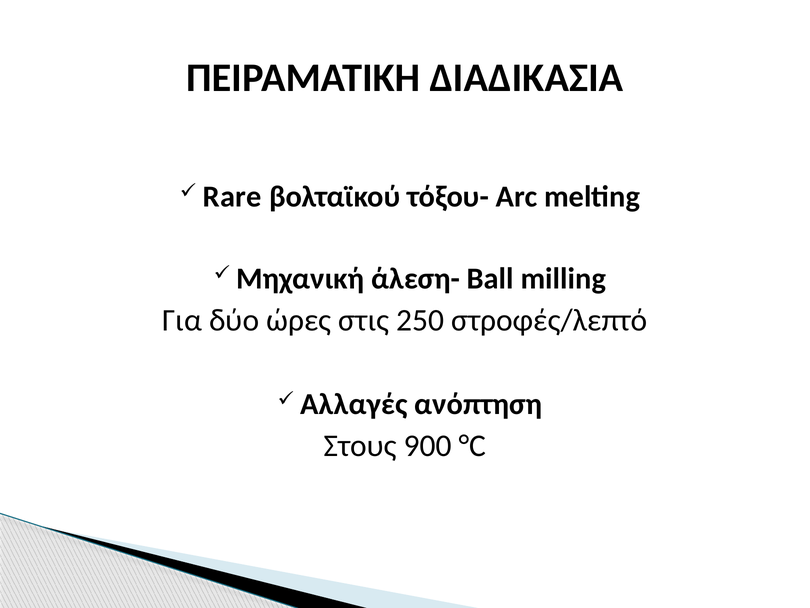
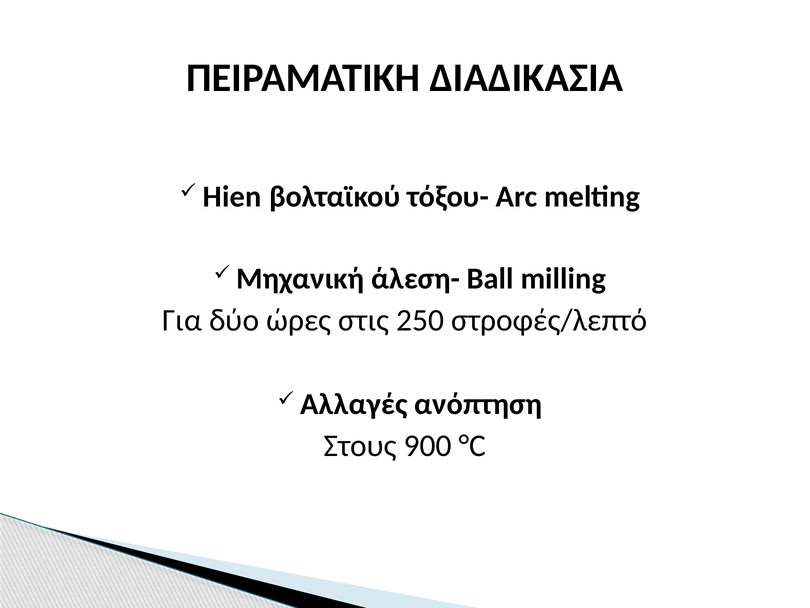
Rare: Rare -> Hien
